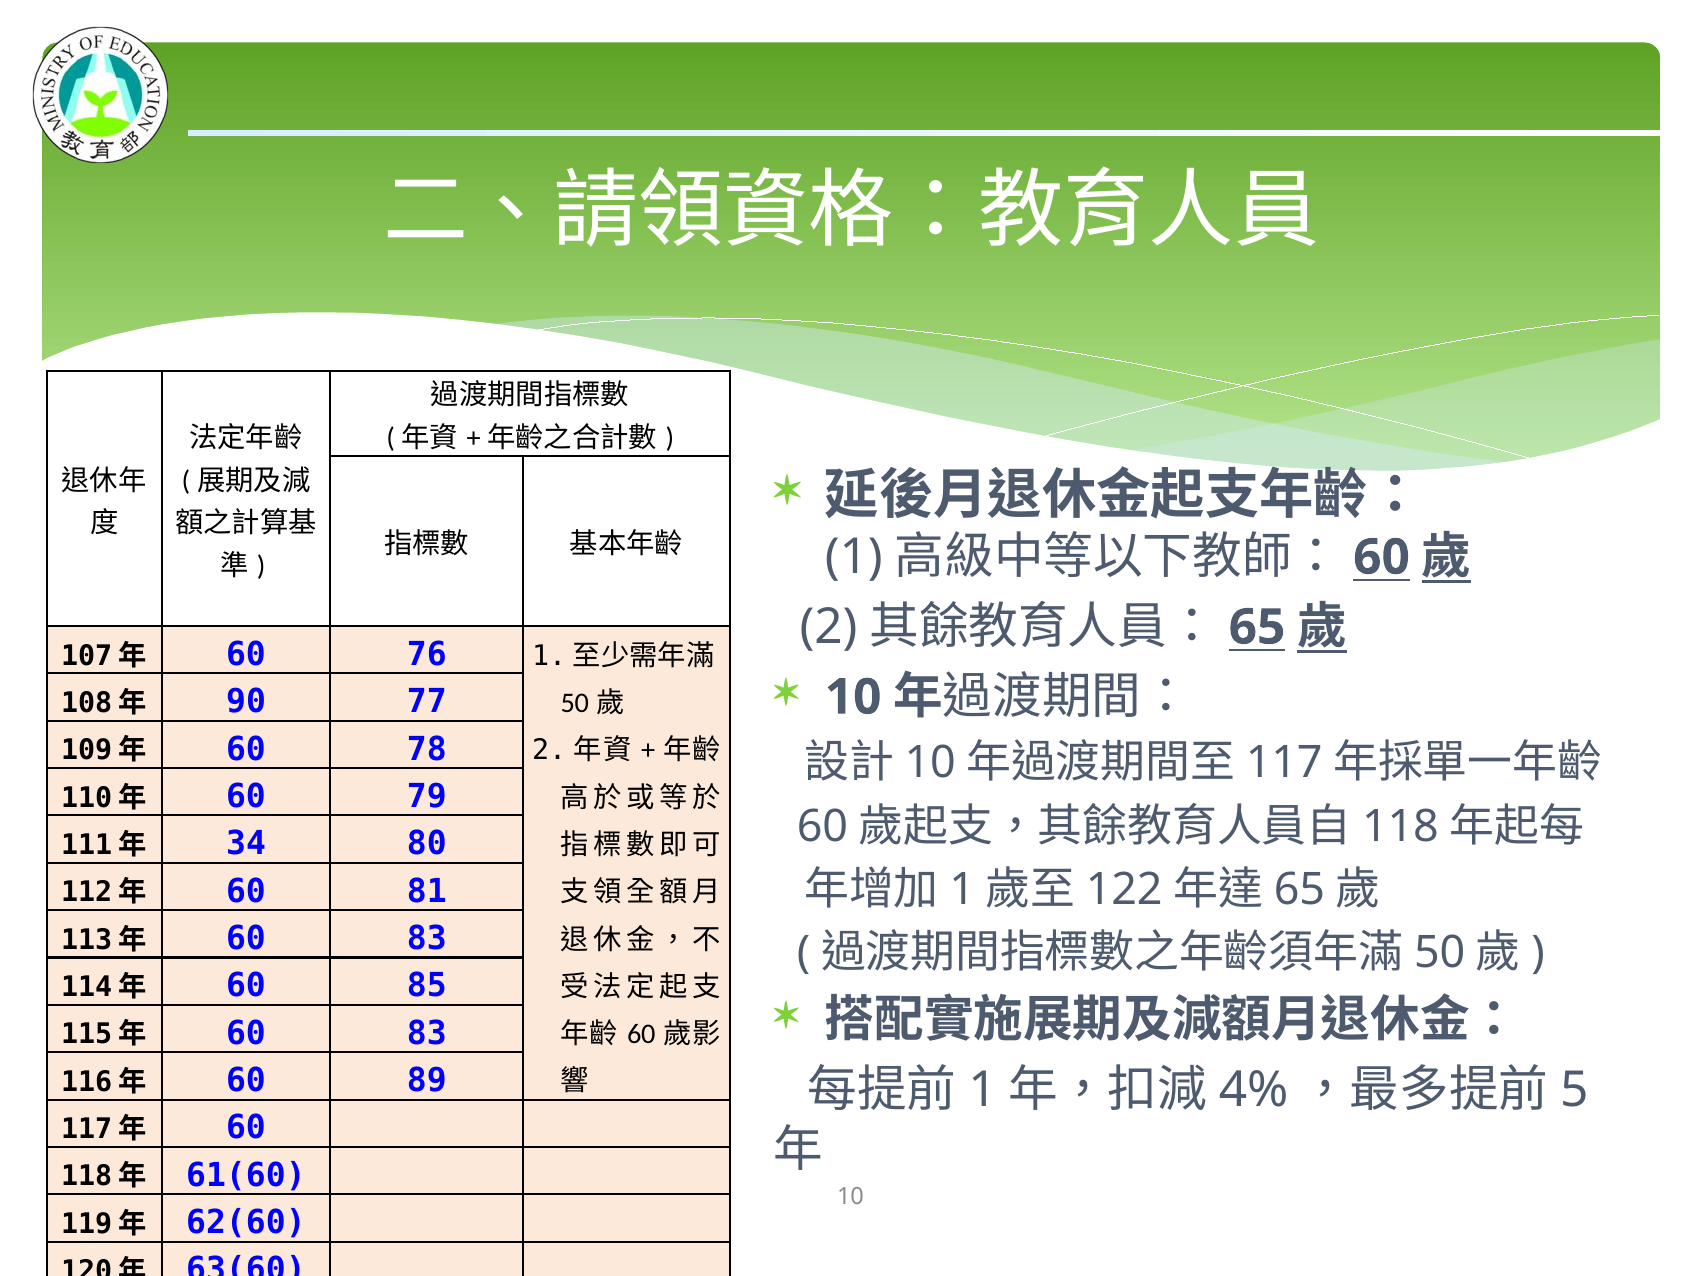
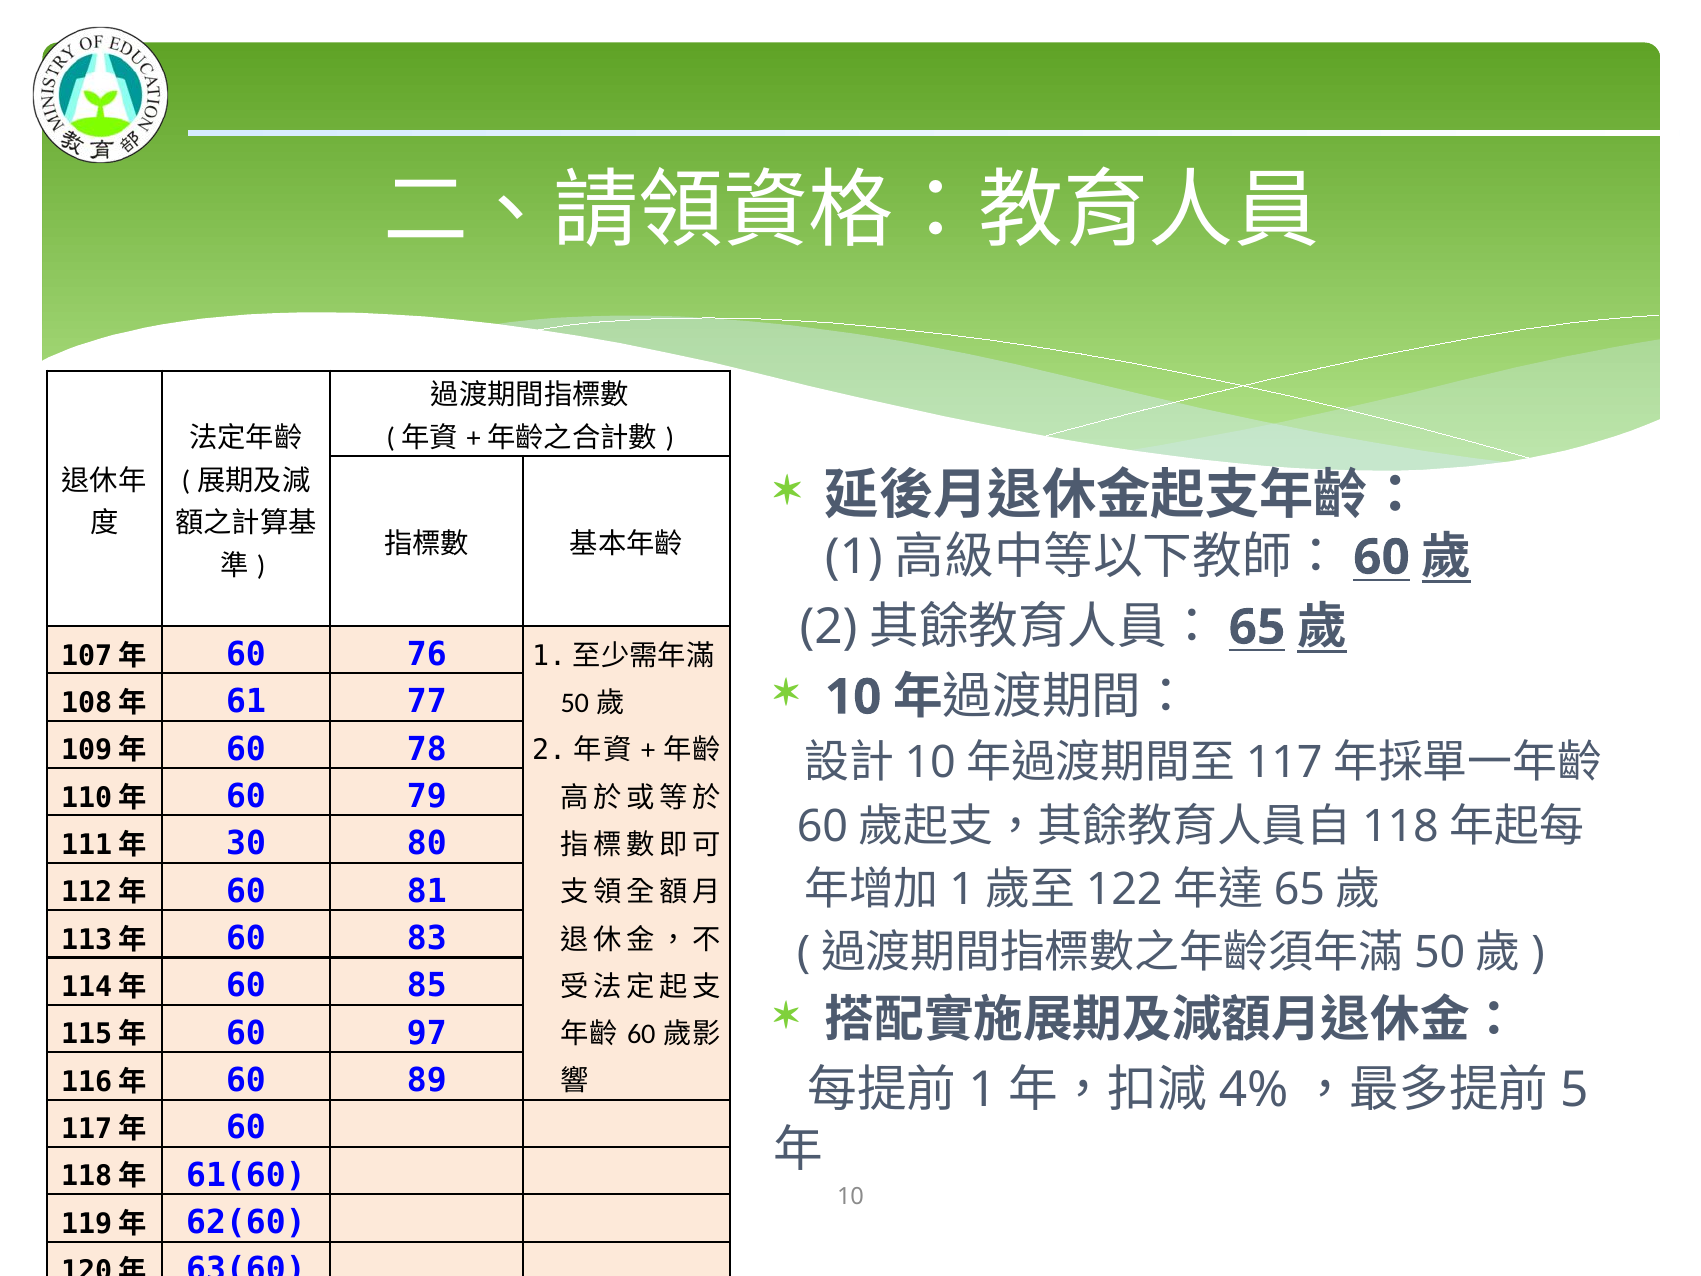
90: 90 -> 61
34: 34 -> 30
83 at (427, 1033): 83 -> 97
